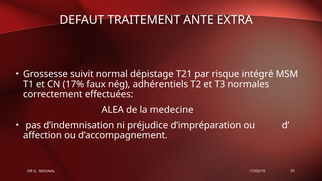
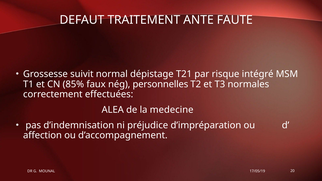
EXTRA: EXTRA -> FAUTE
17%: 17% -> 85%
adhérentiels: adhérentiels -> personnelles
